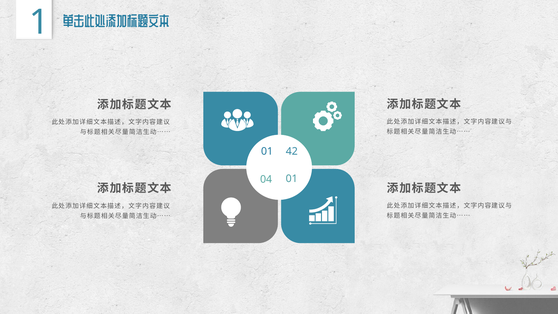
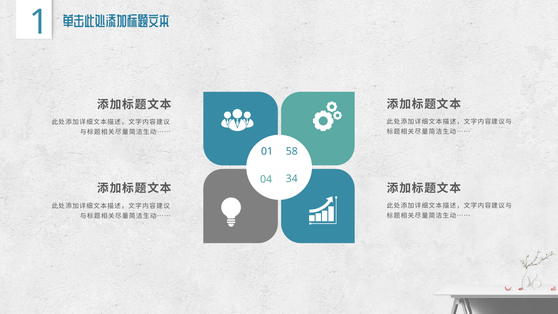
42: 42 -> 58
04 01: 01 -> 34
